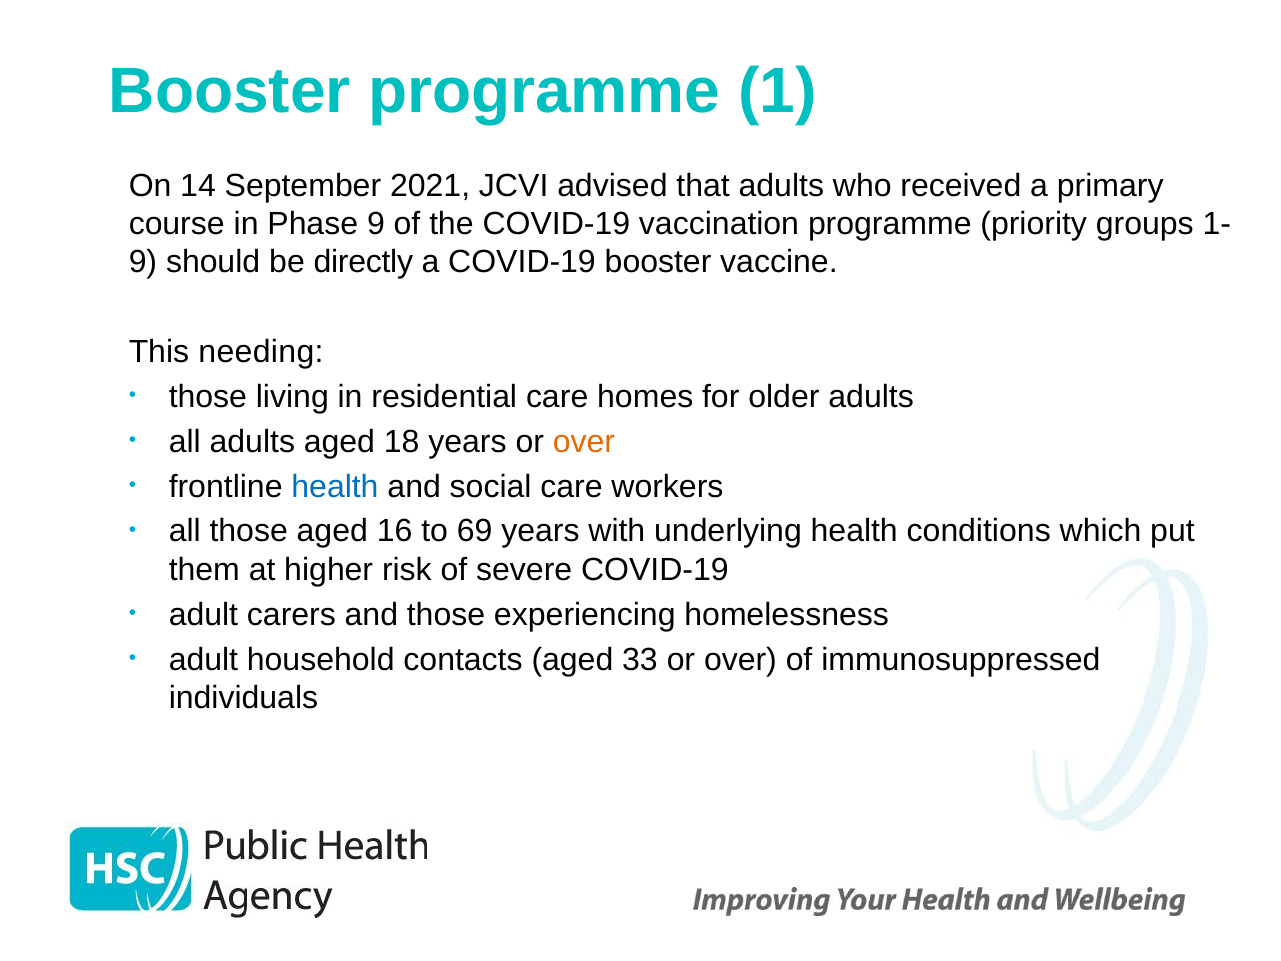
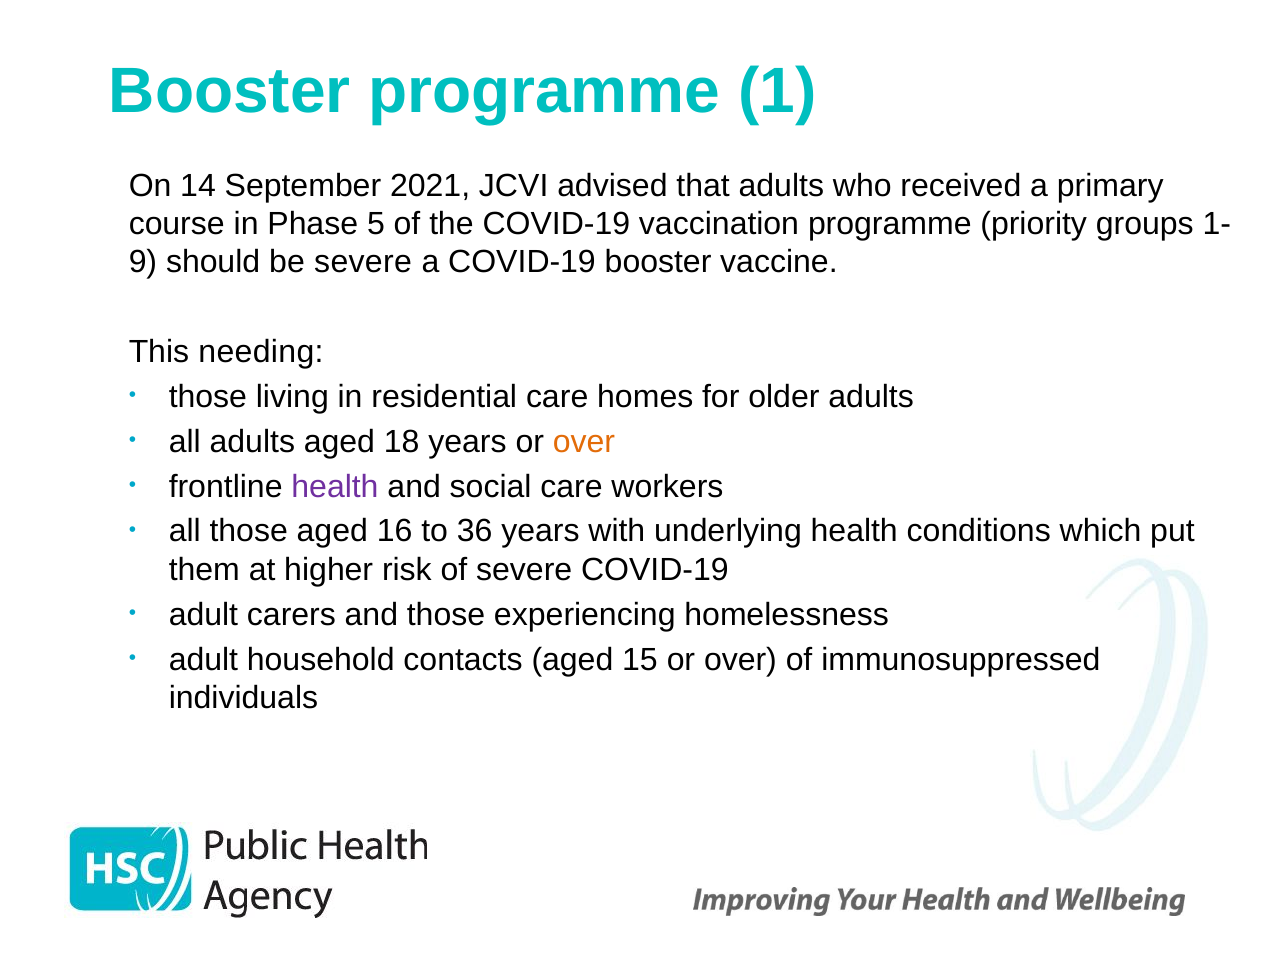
Phase 9: 9 -> 5
be directly: directly -> severe
health at (335, 486) colour: blue -> purple
69: 69 -> 36
33: 33 -> 15
